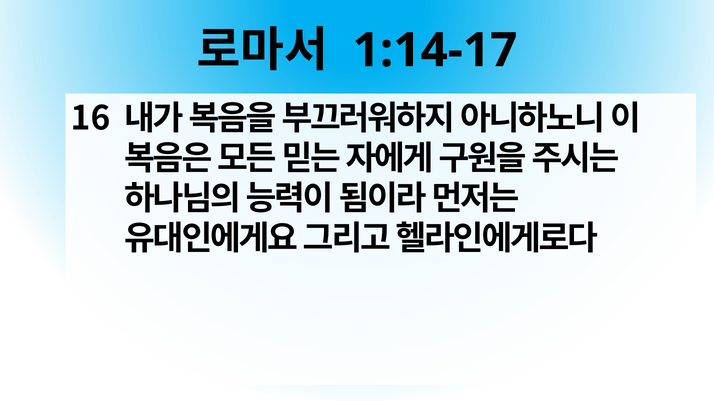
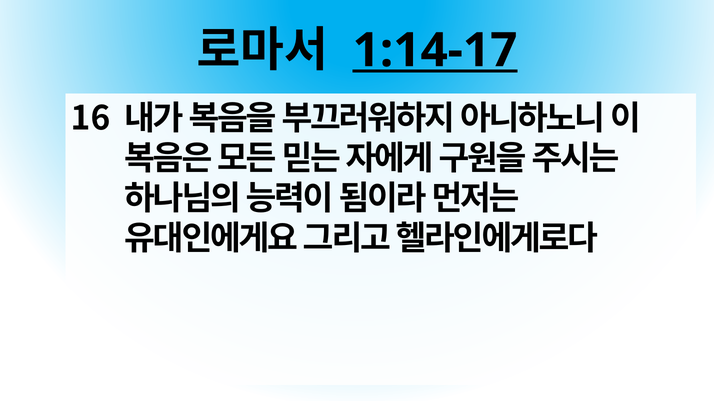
1:14-17 underline: none -> present
